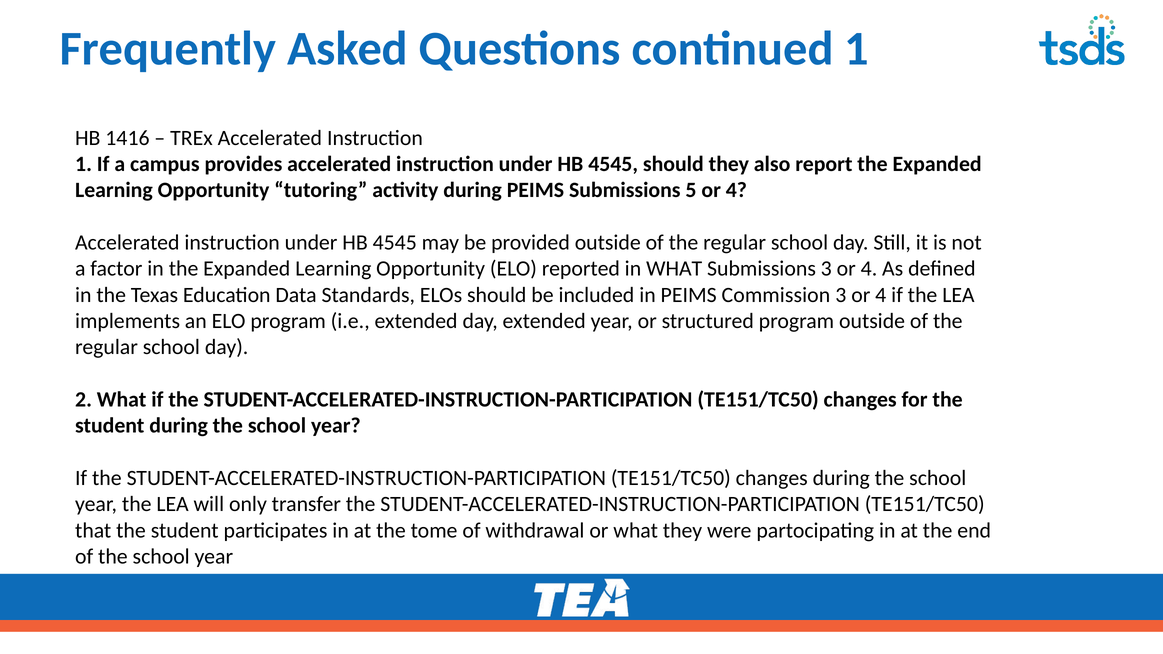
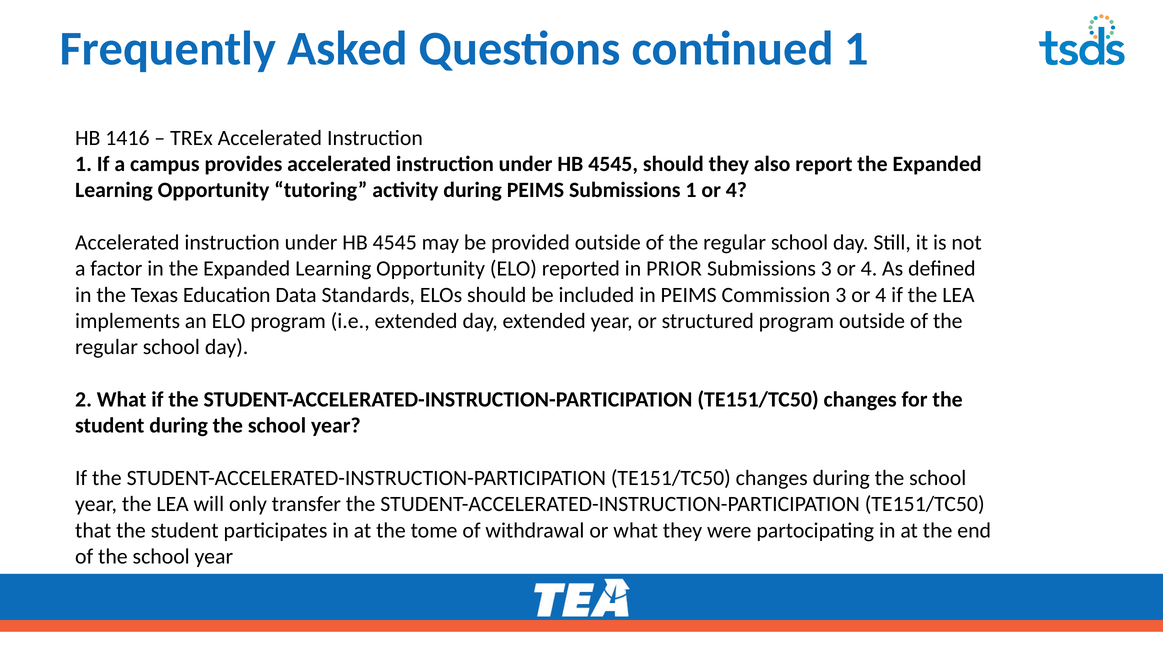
Submissions 5: 5 -> 1
in WHAT: WHAT -> PRIOR
